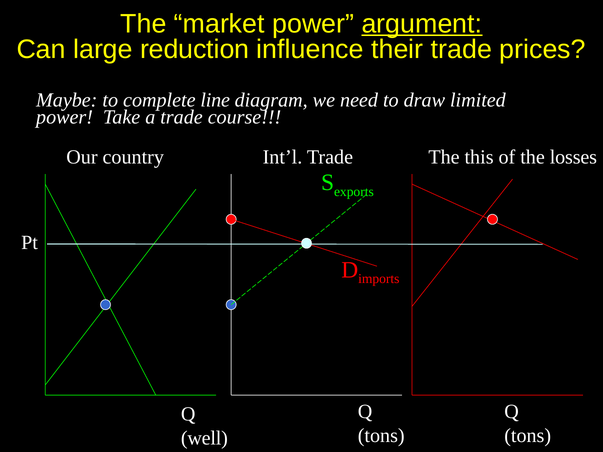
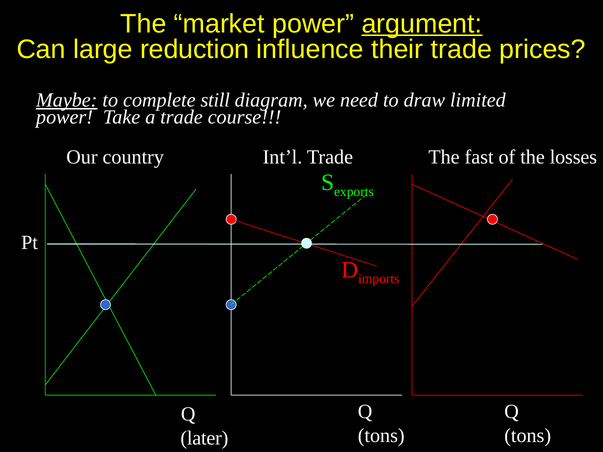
Maybe underline: none -> present
line: line -> still
this: this -> fast
well: well -> later
